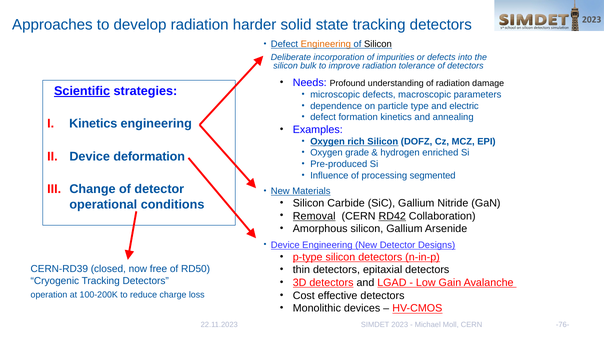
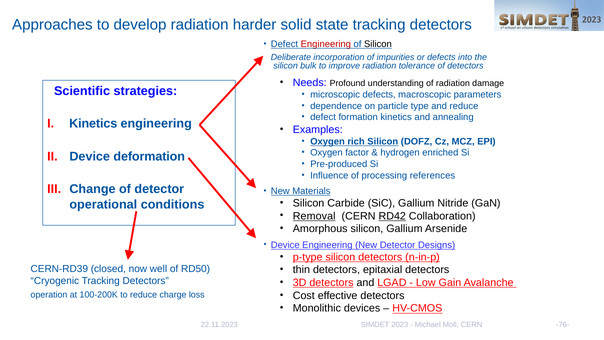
Engineering at (326, 44) colour: orange -> red
Scientific underline: present -> none
and electric: electric -> reduce
grade: grade -> factor
segmented: segmented -> references
free: free -> well
